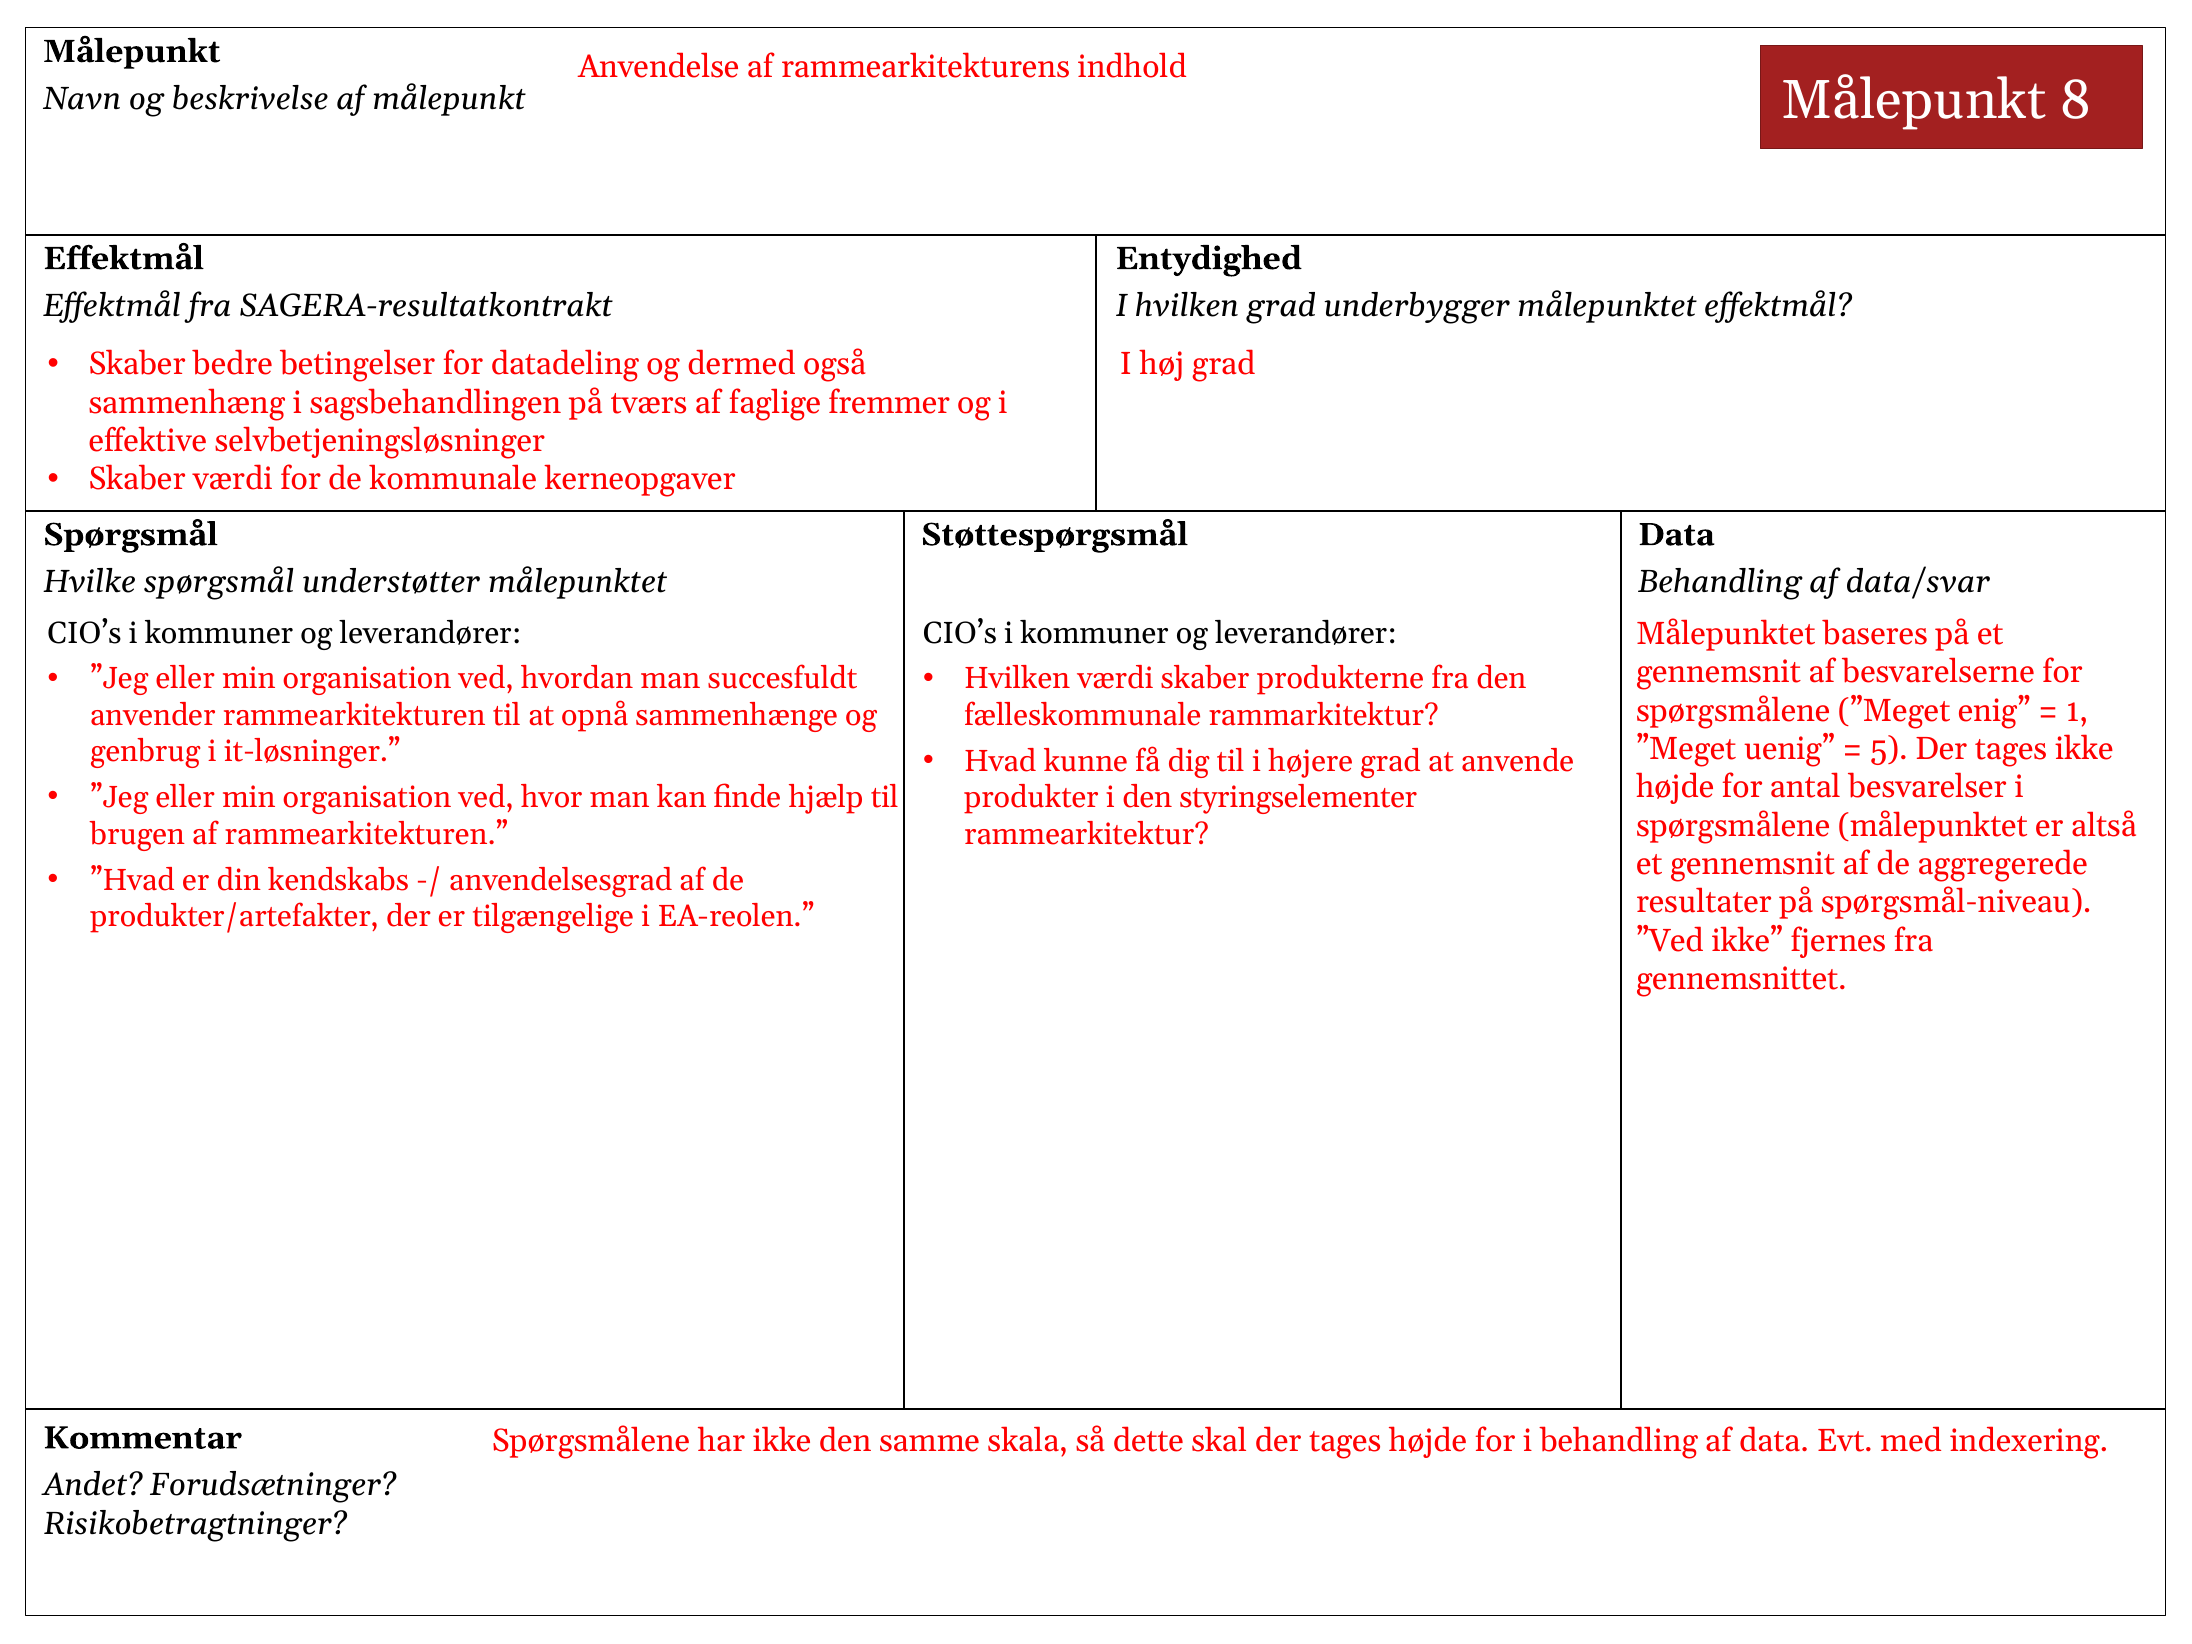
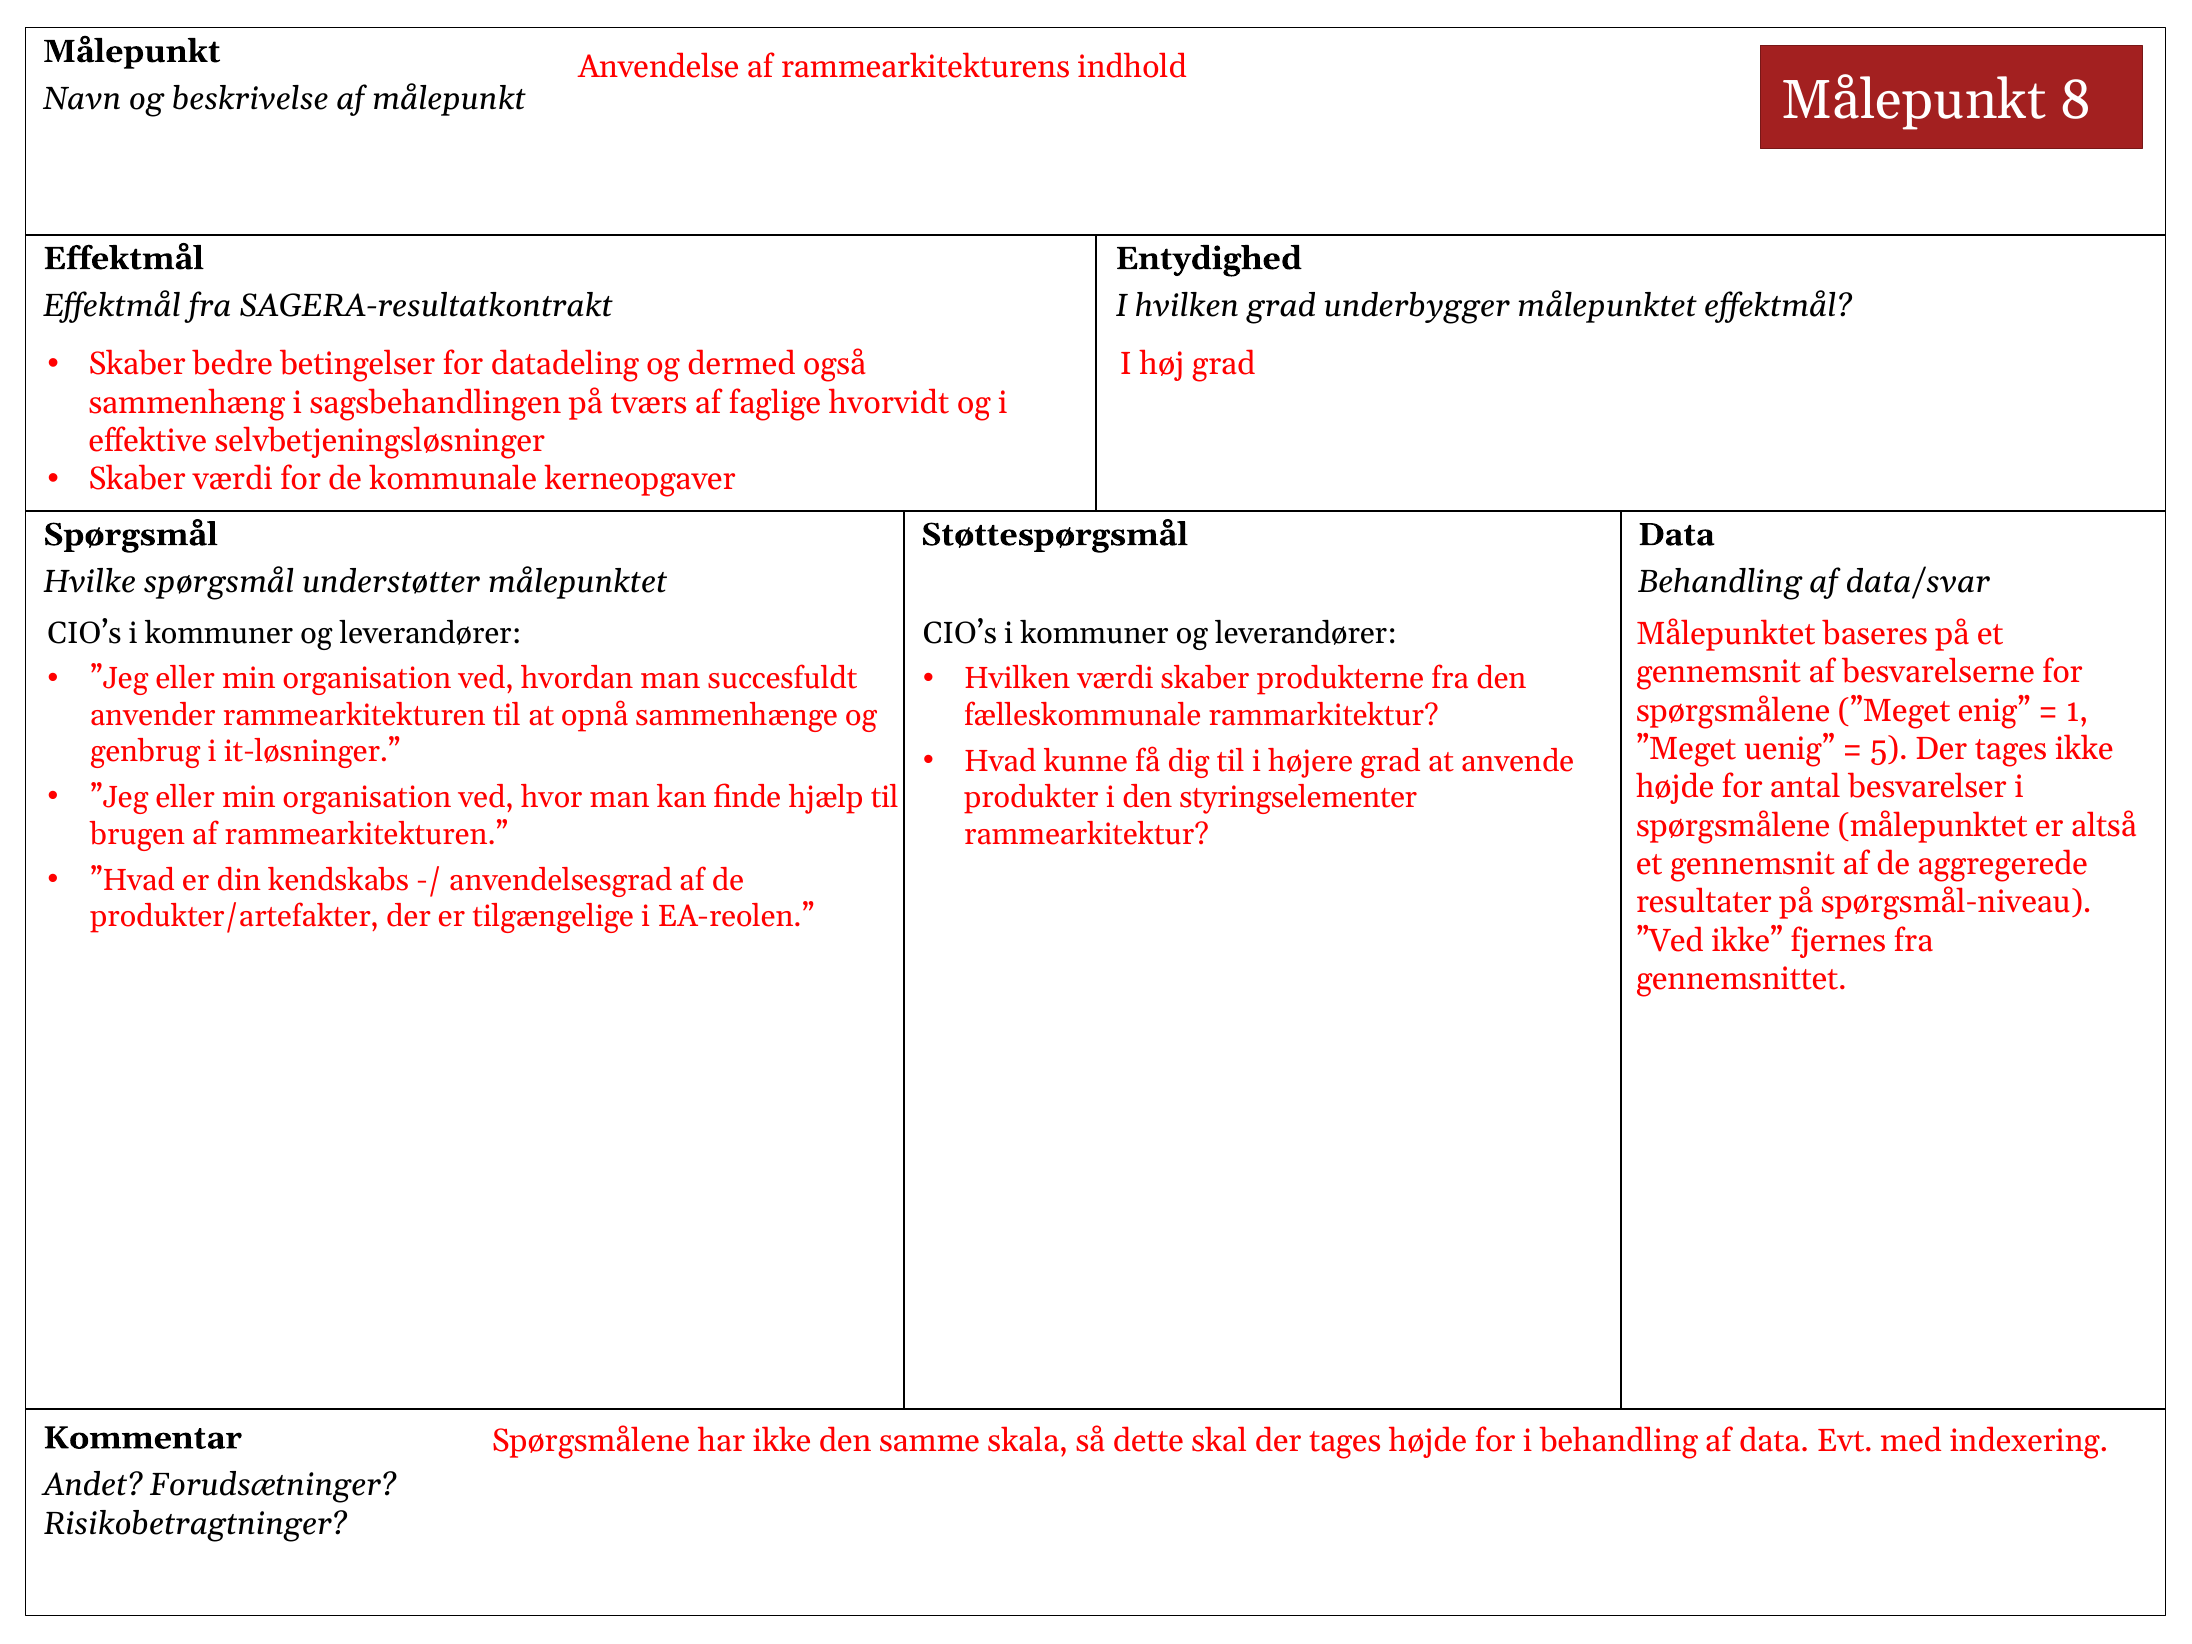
fremmer: fremmer -> hvorvidt
